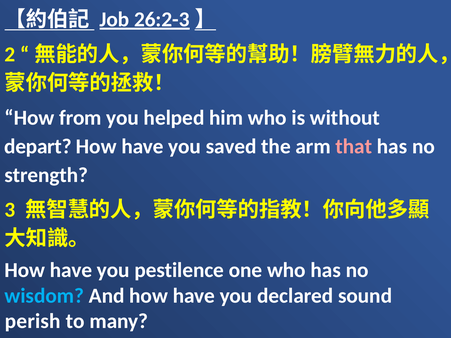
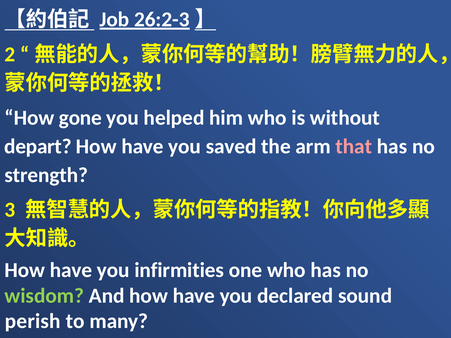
from: from -> gone
pestilence: pestilence -> infirmities
wisdom colour: light blue -> light green
